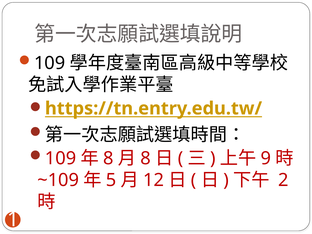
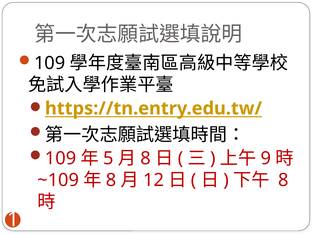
8 at (108, 158): 8 -> 5
5 at (111, 180): 5 -> 8
2 at (283, 180): 2 -> 8
